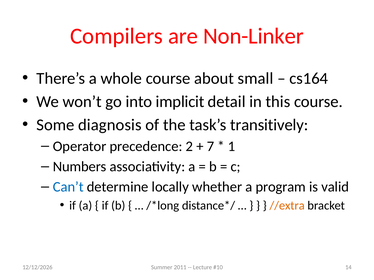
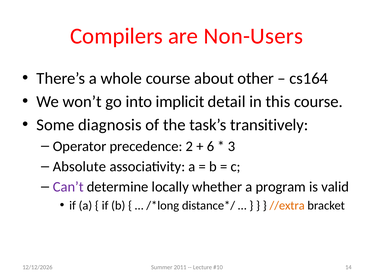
Non-Linker: Non-Linker -> Non-Users
small: small -> other
7: 7 -> 6
1: 1 -> 3
Numbers: Numbers -> Absolute
Can’t colour: blue -> purple
